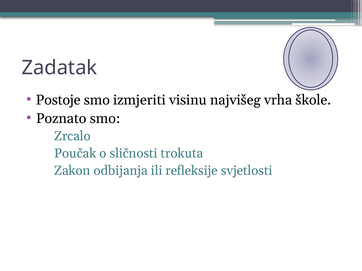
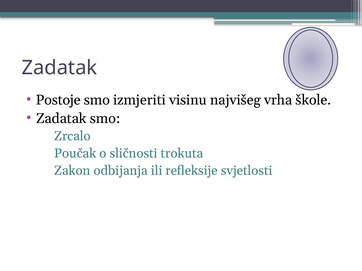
Poznato at (61, 119): Poznato -> Zadatak
